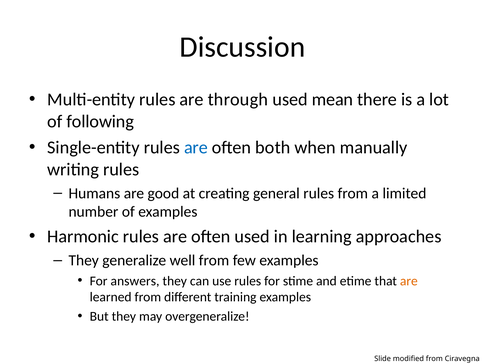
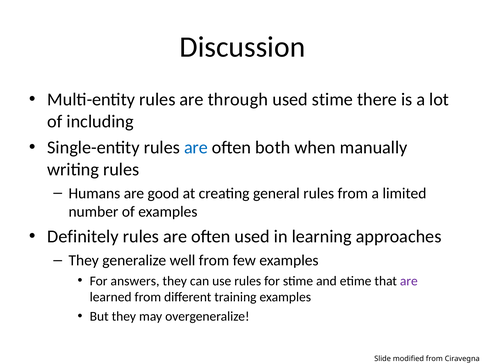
used mean: mean -> stime
following: following -> including
Harmonic: Harmonic -> Definitely
are at (409, 281) colour: orange -> purple
